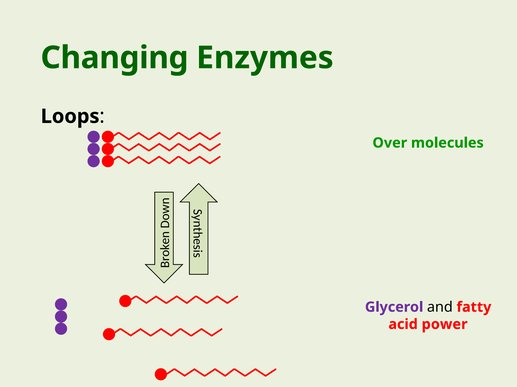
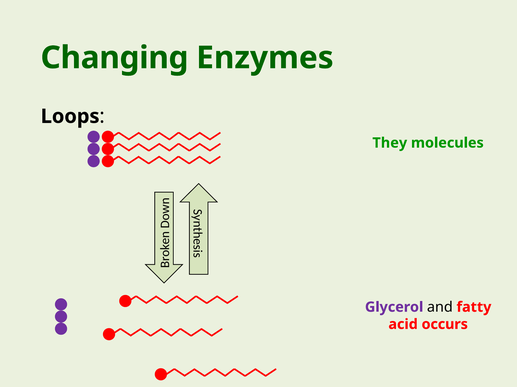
Over: Over -> They
power: power -> occurs
